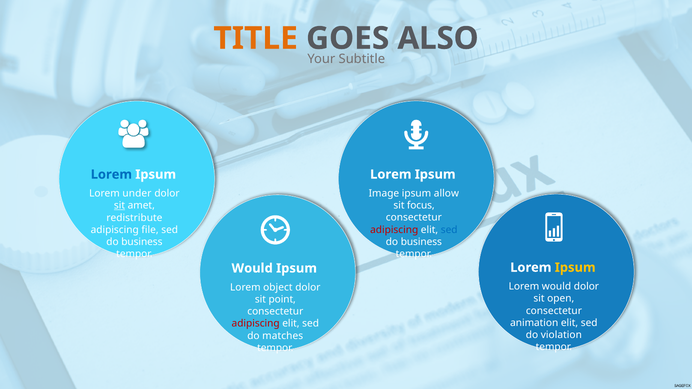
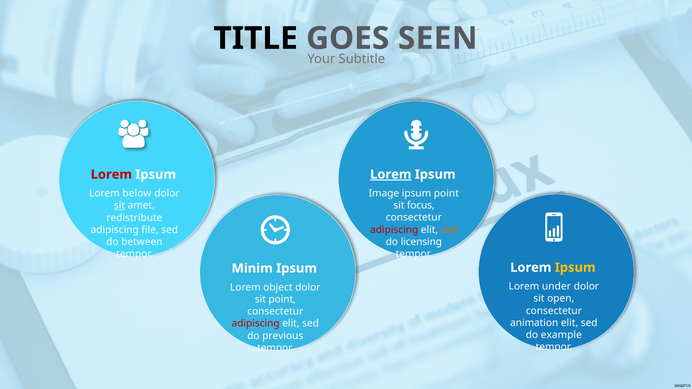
TITLE colour: orange -> black
ALSO: ALSO -> SEEN
Lorem at (391, 174) underline: none -> present
Lorem at (111, 175) colour: blue -> red
ipsum allow: allow -> point
under: under -> below
sed at (449, 230) colour: blue -> orange
business at (421, 242): business -> licensing
business at (142, 242): business -> between
Would at (252, 268): Would -> Minim
Lorem would: would -> under
violation: violation -> example
matches: matches -> previous
